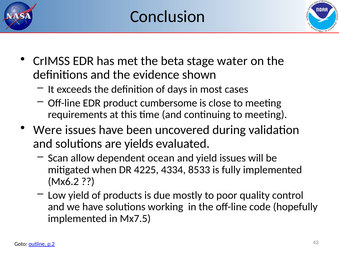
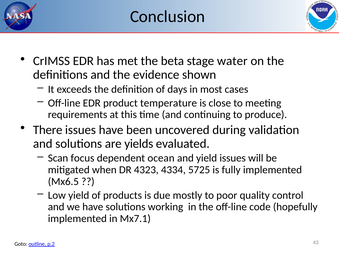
cumbersome: cumbersome -> temperature
continuing to meeting: meeting -> produce
Were: Were -> There
allow: allow -> focus
4225: 4225 -> 4323
8533: 8533 -> 5725
Mx6.2: Mx6.2 -> Mx6.5
Mx7.5: Mx7.5 -> Mx7.1
